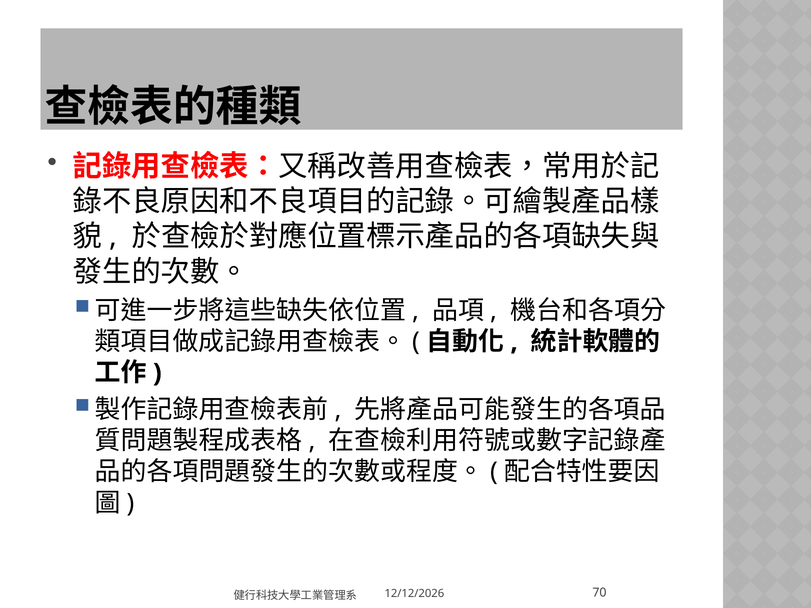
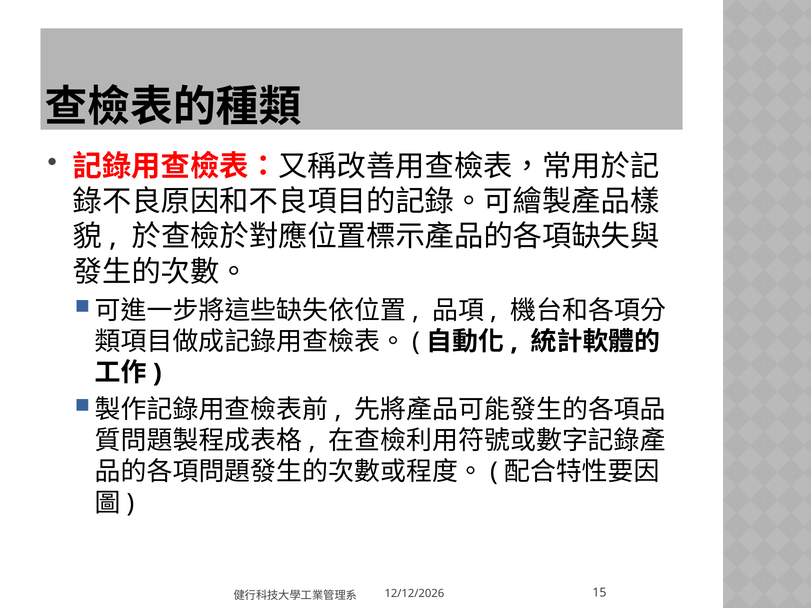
70: 70 -> 15
